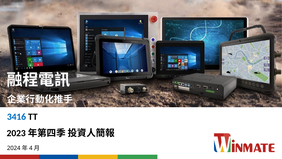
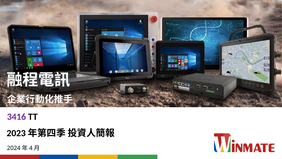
3416 colour: blue -> purple
